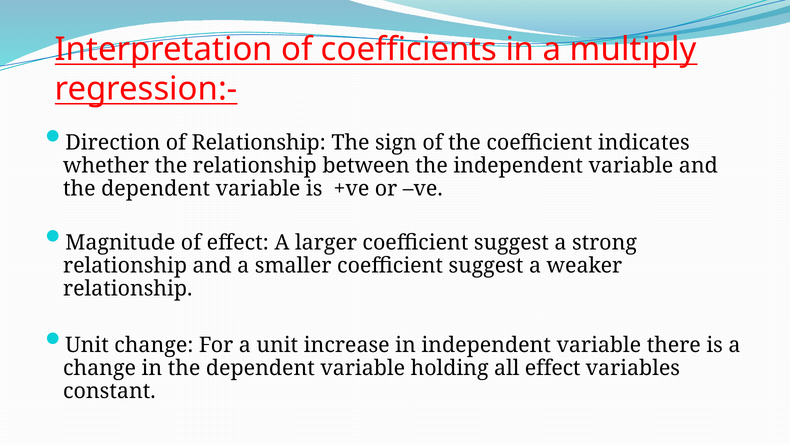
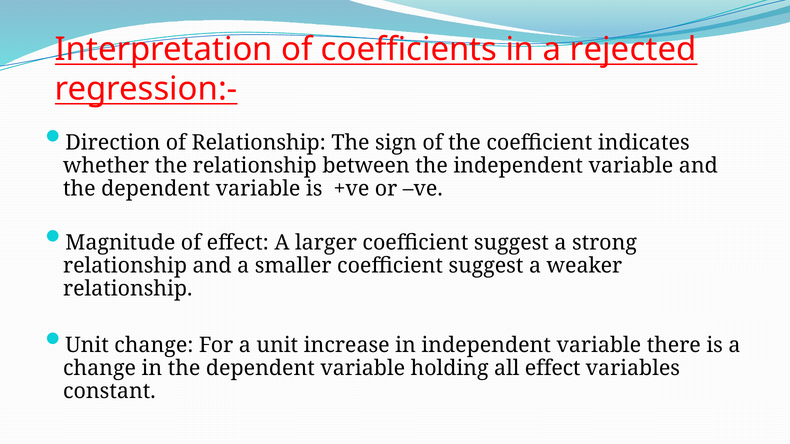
multiply: multiply -> rejected
